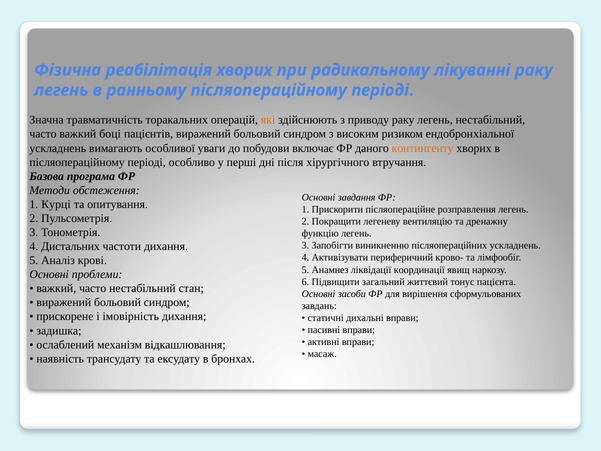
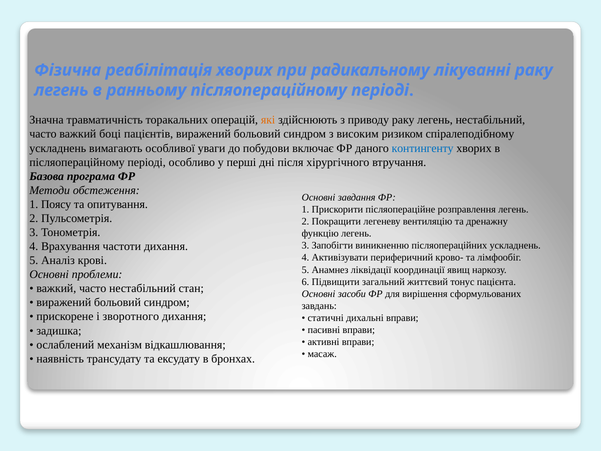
ендобронхіальної: ендобронхіальної -> спіралеподібному
контингенту colour: orange -> blue
Курці: Курці -> Поясу
Дистальних: Дистальних -> Врахування
імовірність: імовірність -> зворотного
